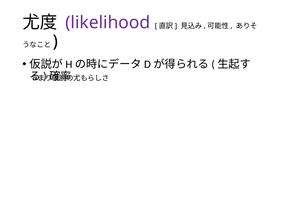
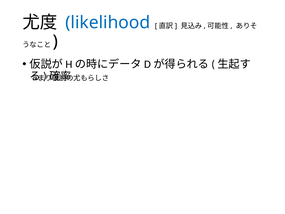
likelihood colour: purple -> blue
